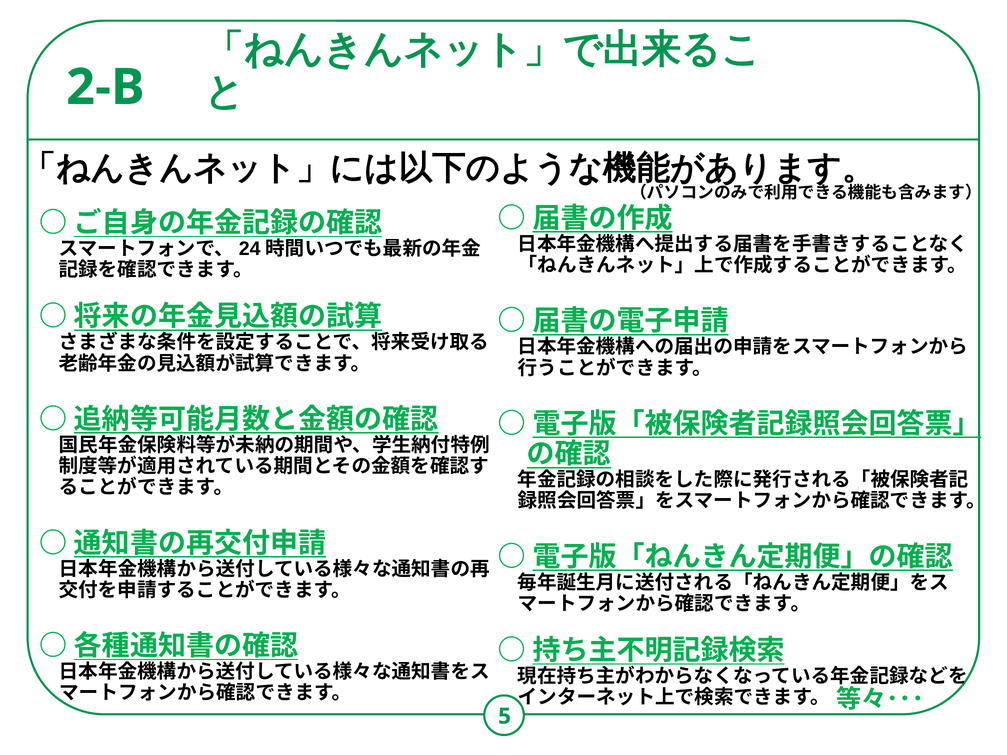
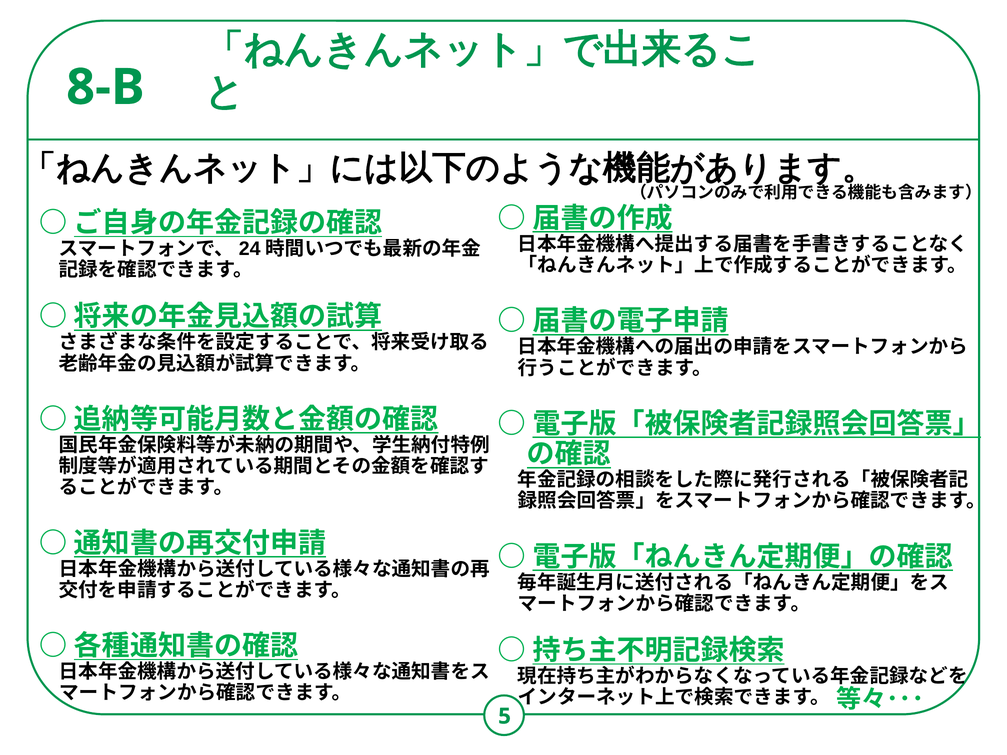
2-B: 2-B -> 8-B
